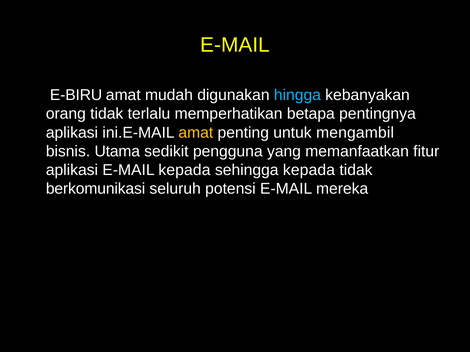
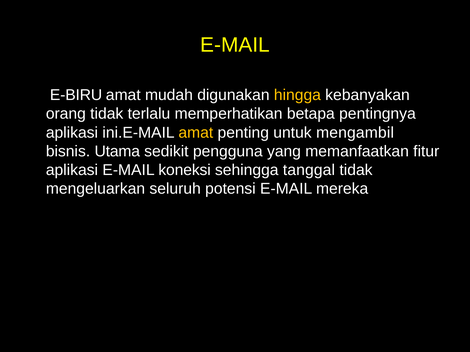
hingga colour: light blue -> yellow
E-MAIL kepada: kepada -> koneksi
sehingga kepada: kepada -> tanggal
berkomunikasi: berkomunikasi -> mengeluarkan
